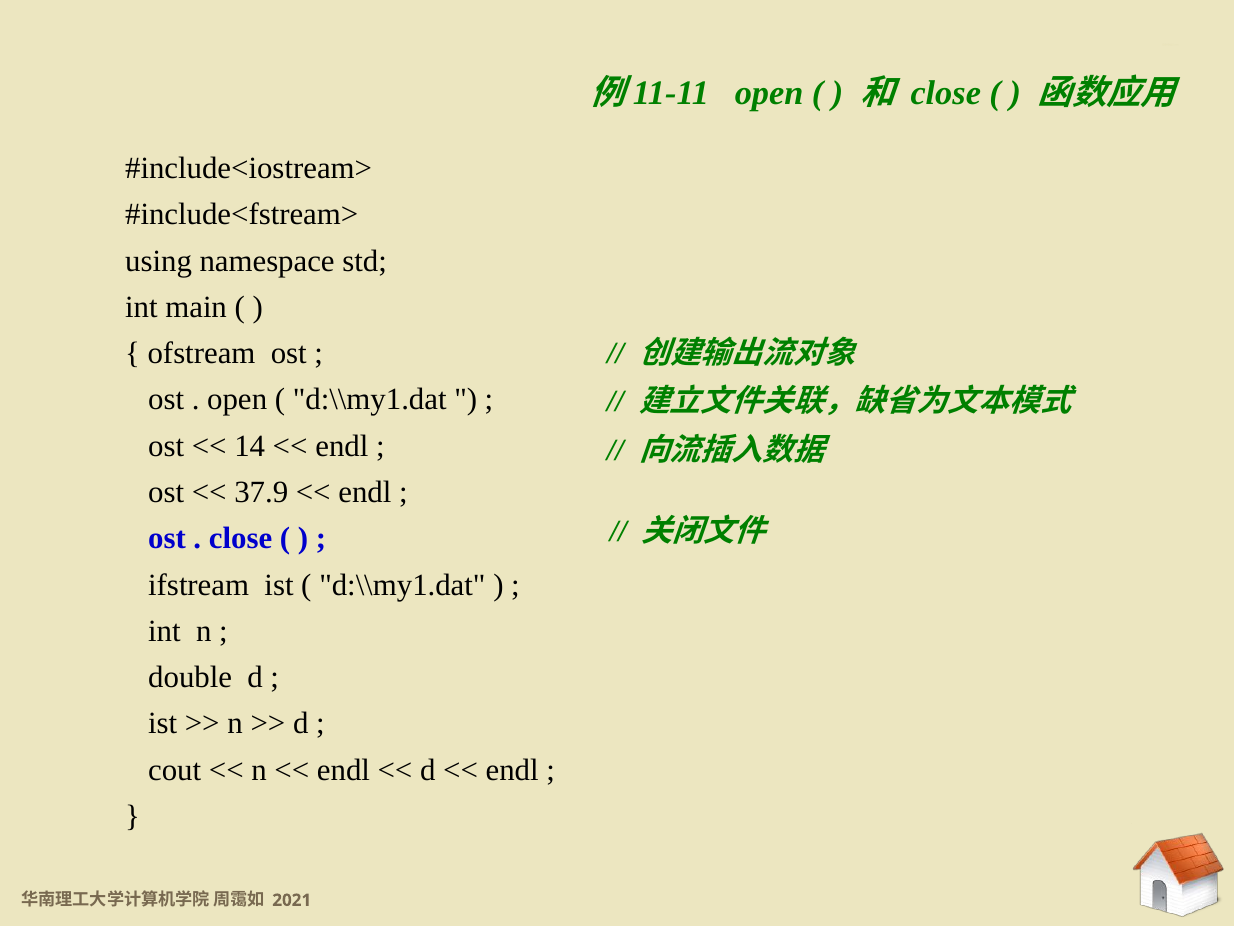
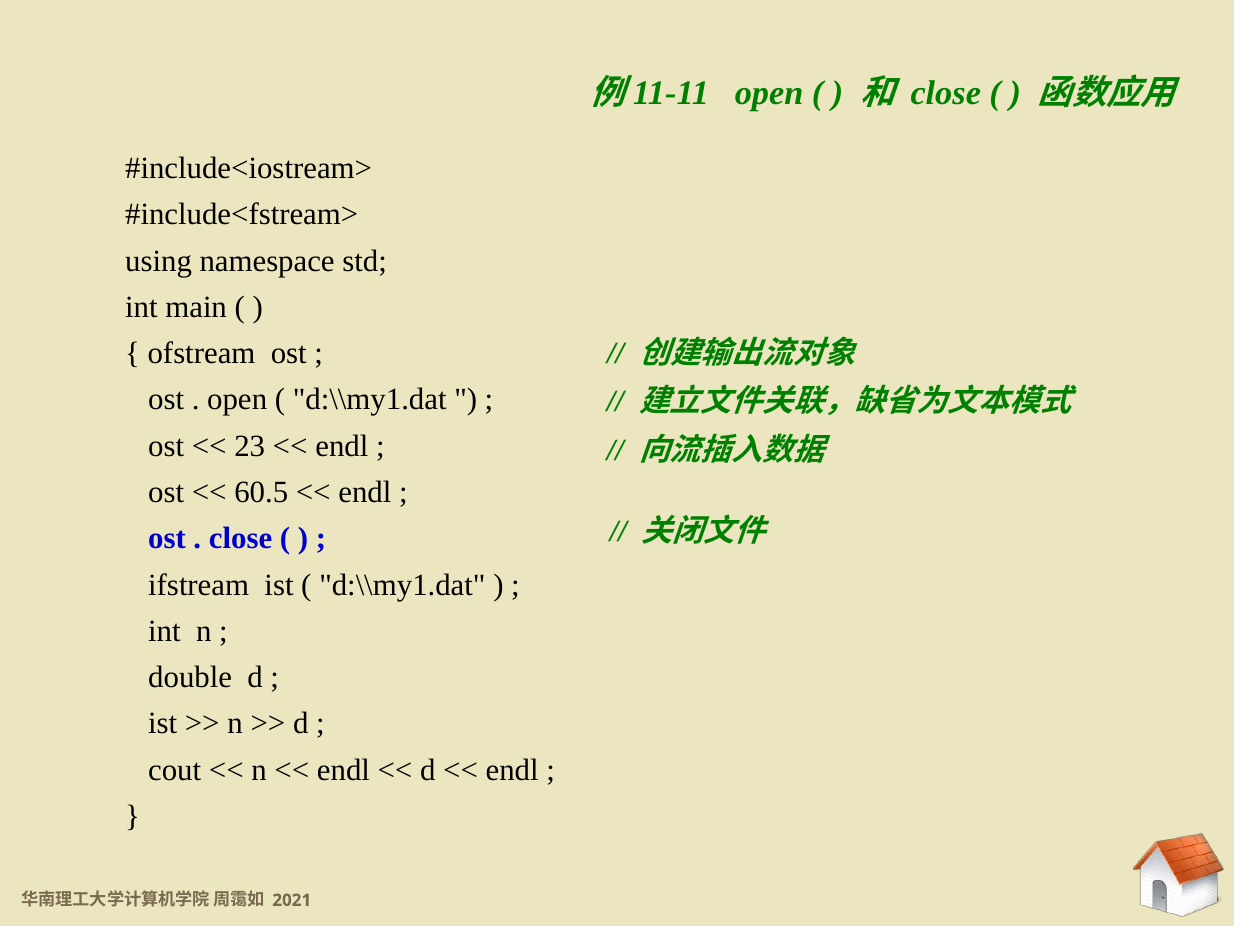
14: 14 -> 23
37.9: 37.9 -> 60.5
